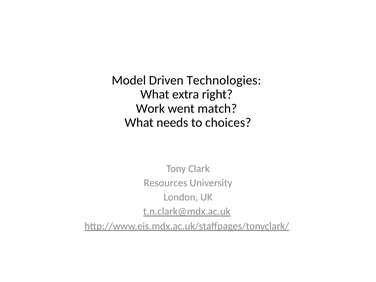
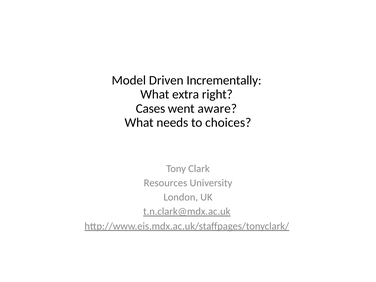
Technologies: Technologies -> Incrementally
Work: Work -> Cases
match: match -> aware
